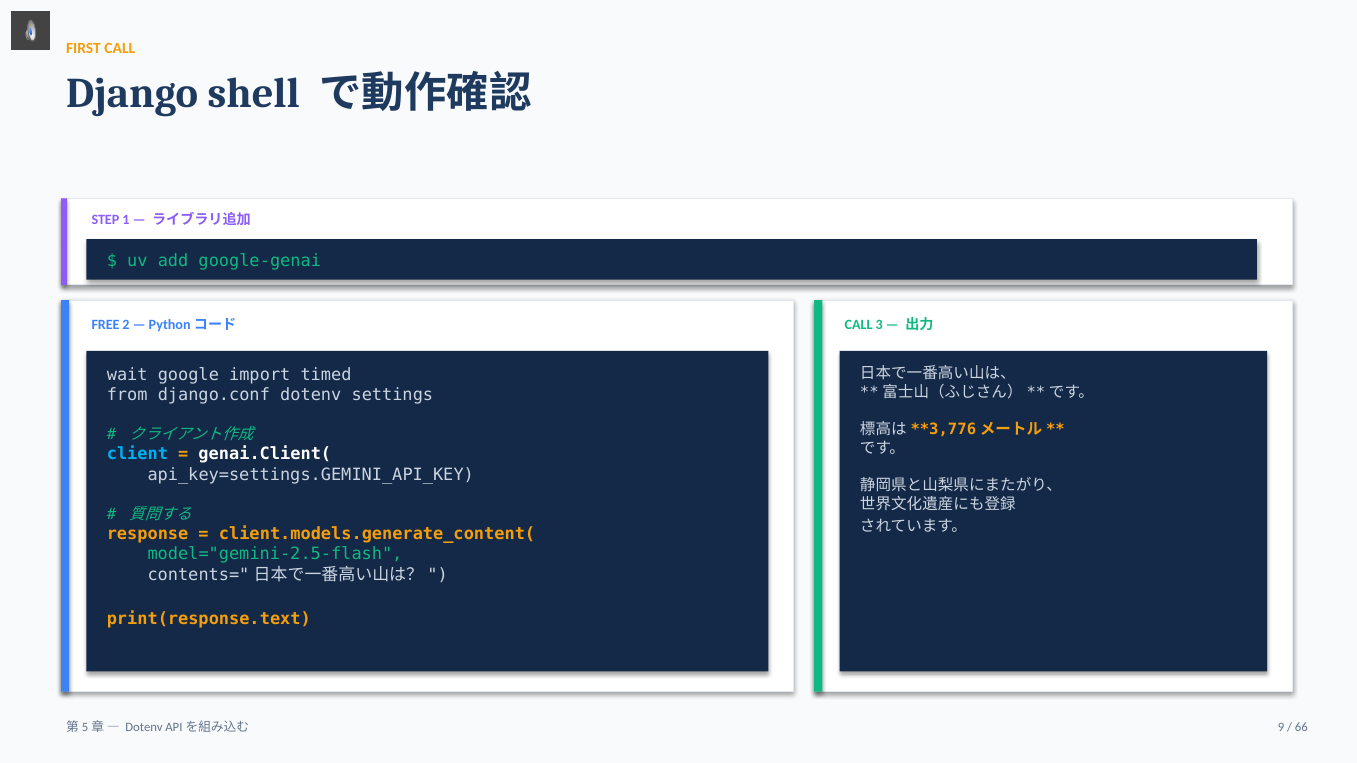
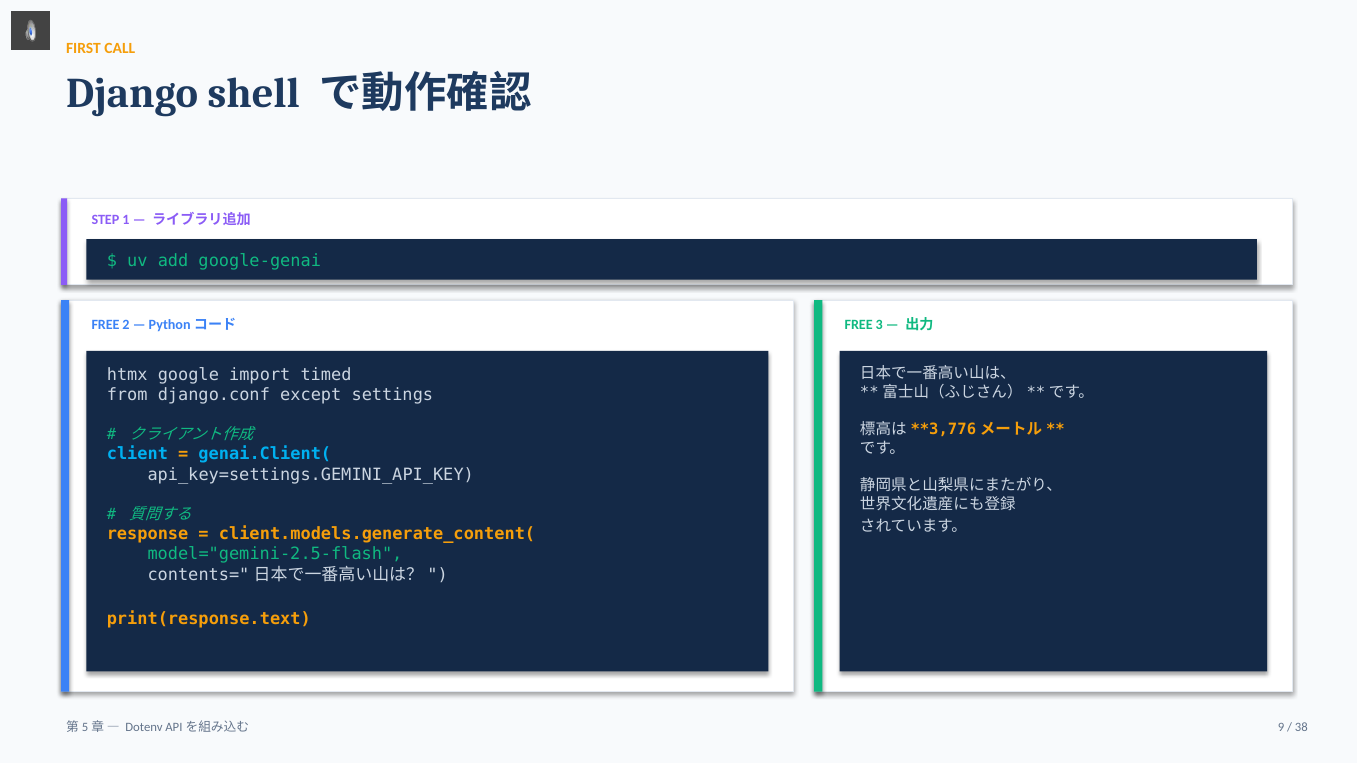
CALL at (859, 325): CALL -> FREE
wait: wait -> htmx
django.conf dotenv: dotenv -> except
genai.Client( colour: white -> light blue
66: 66 -> 38
